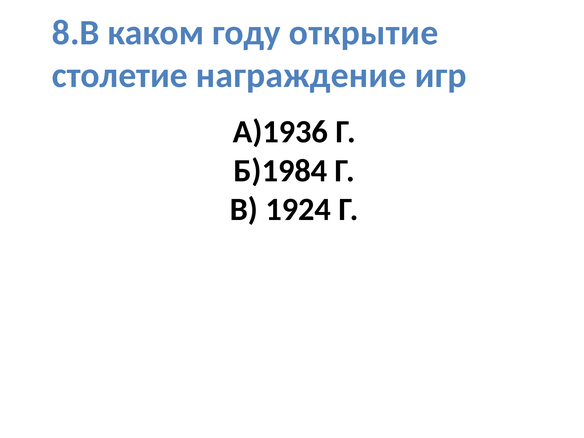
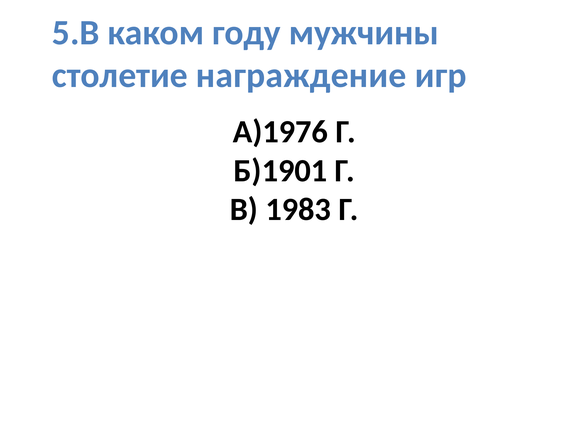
8.В: 8.В -> 5.В
открытие: открытие -> мужчины
А)1936: А)1936 -> А)1976
Б)1984: Б)1984 -> Б)1901
1924: 1924 -> 1983
